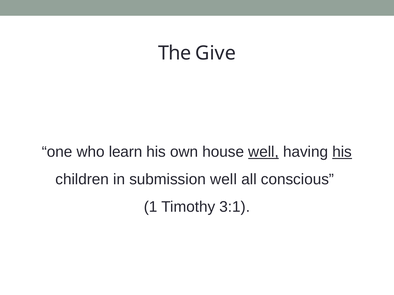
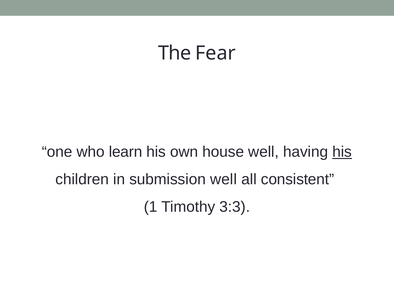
Give: Give -> Fear
well at (264, 152) underline: present -> none
conscious: conscious -> consistent
3:1: 3:1 -> 3:3
